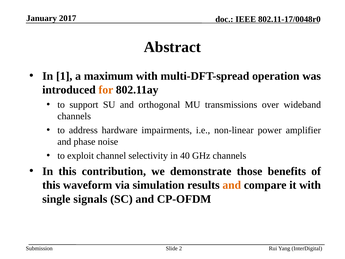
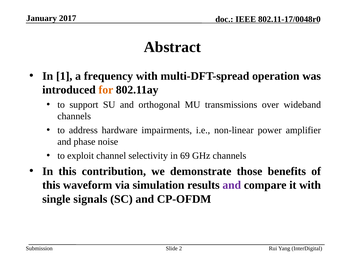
maximum: maximum -> frequency
40: 40 -> 69
and at (232, 185) colour: orange -> purple
